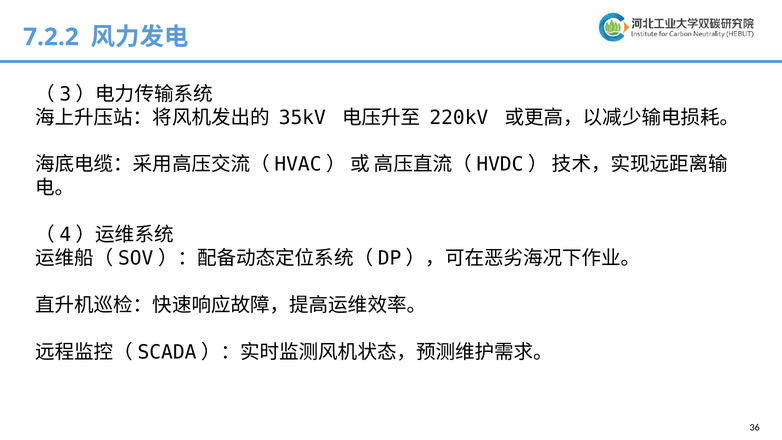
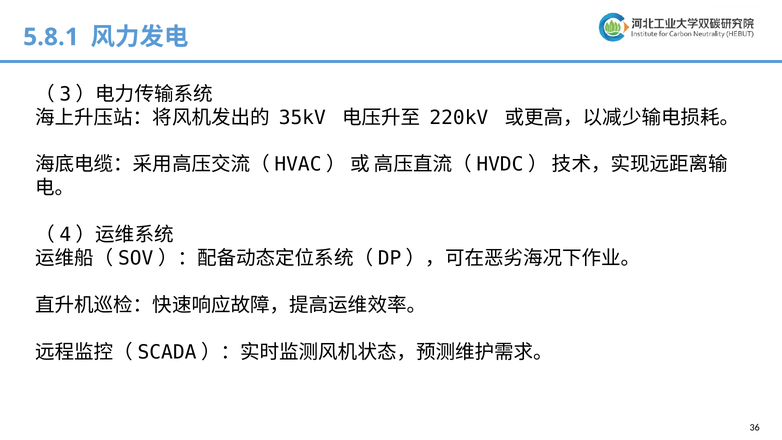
7.2.2: 7.2.2 -> 5.8.1
